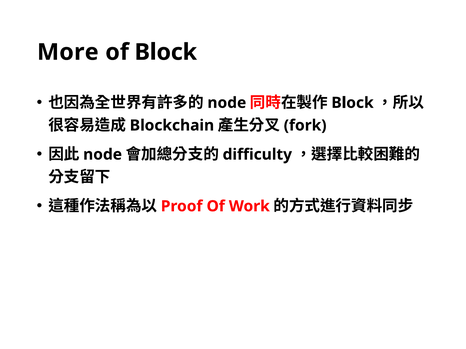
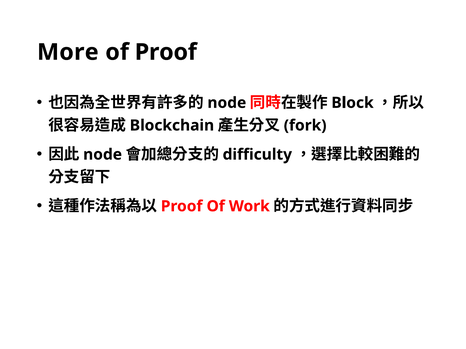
of Block: Block -> Proof
